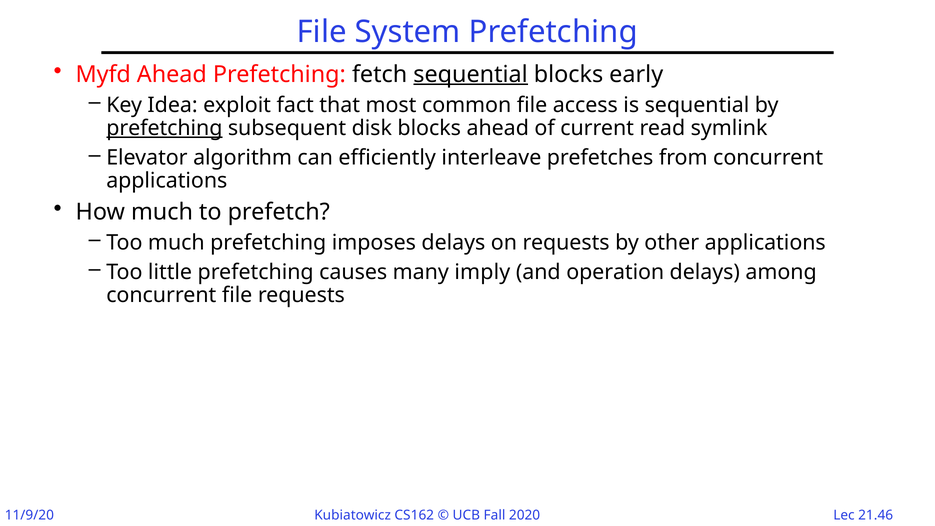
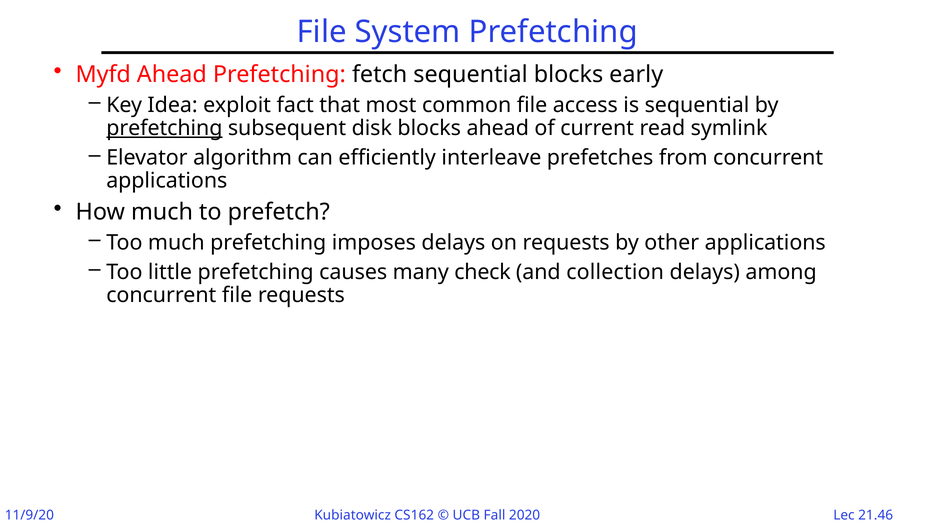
sequential at (471, 74) underline: present -> none
imply: imply -> check
operation: operation -> collection
